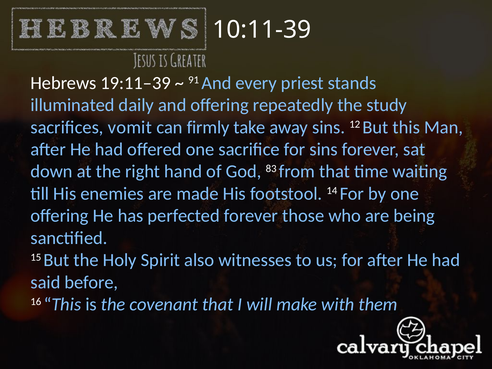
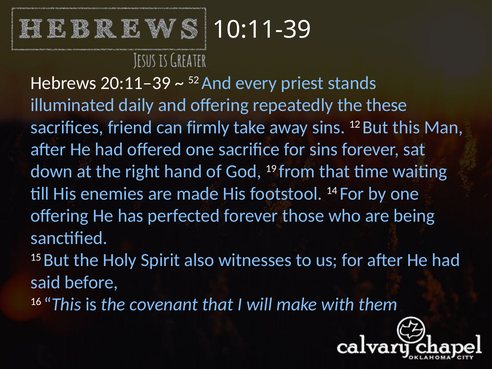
19:11–39: 19:11–39 -> 20:11–39
91: 91 -> 52
study: study -> these
vomit: vomit -> friend
83: 83 -> 19
